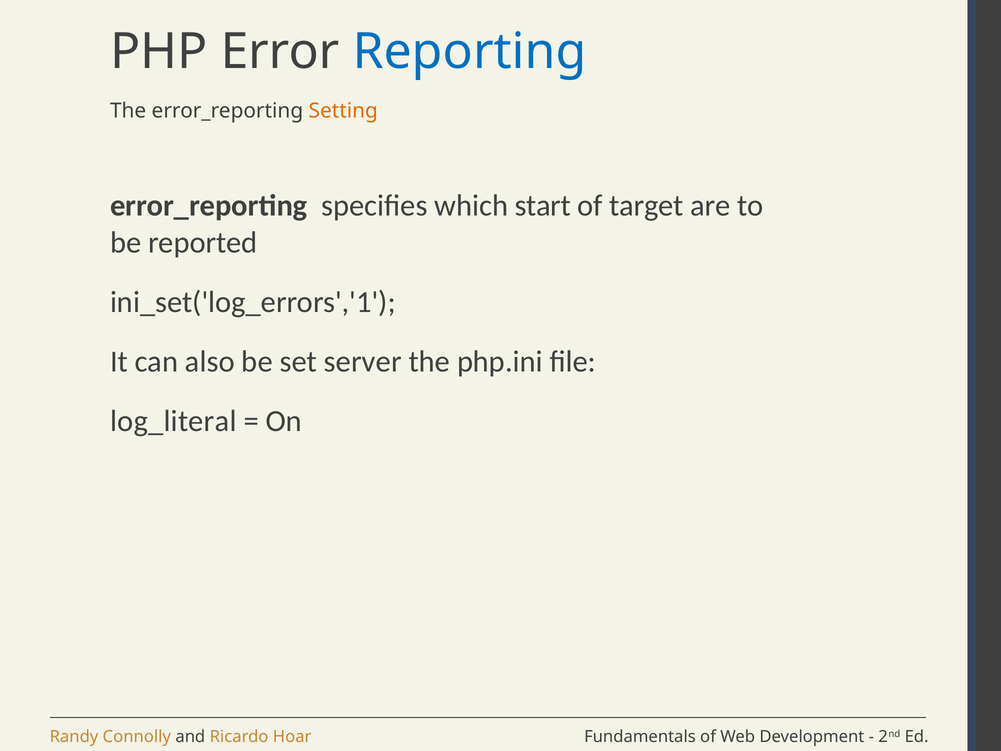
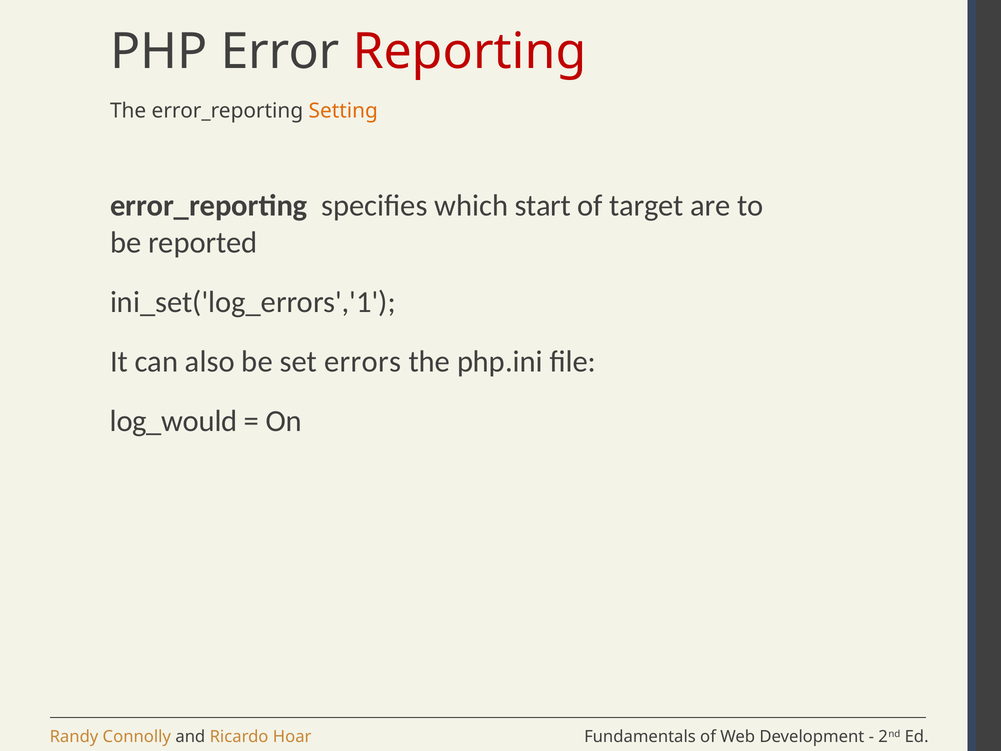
Reporting colour: blue -> red
server: server -> errors
log_literal: log_literal -> log_would
